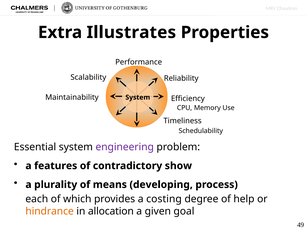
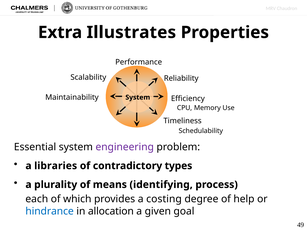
features: features -> libraries
show: show -> types
developing: developing -> identifying
hindrance colour: orange -> blue
